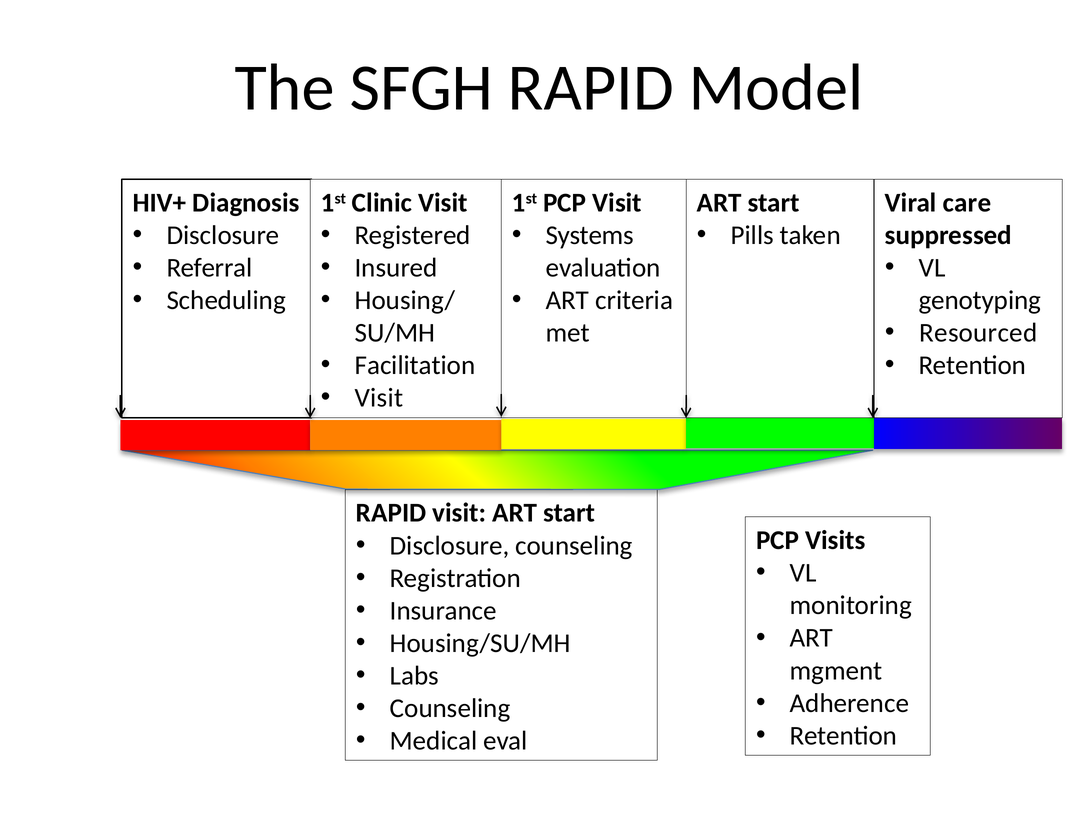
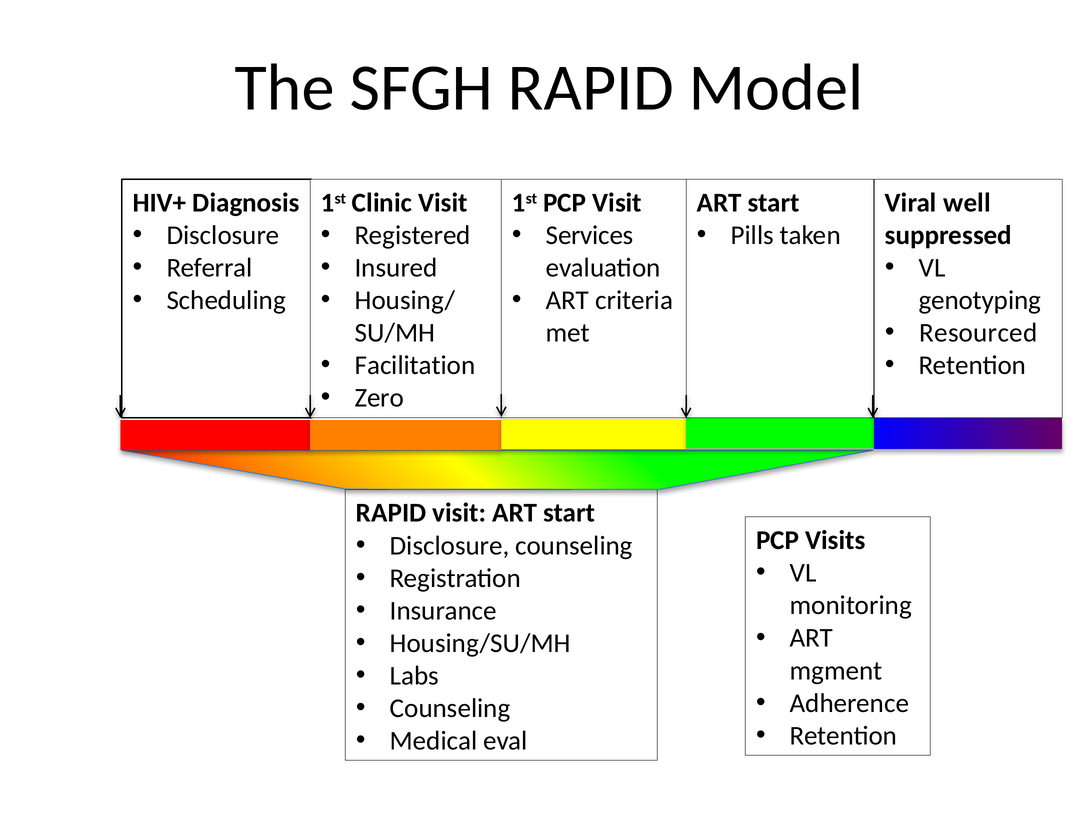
care: care -> well
Systems: Systems -> Services
Visit at (379, 398): Visit -> Zero
